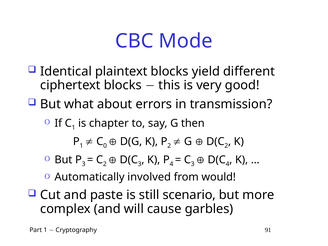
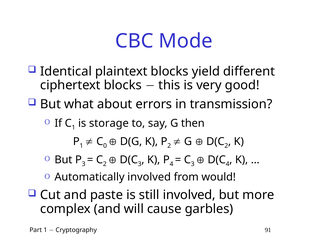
chapter: chapter -> storage
still scenario: scenario -> involved
